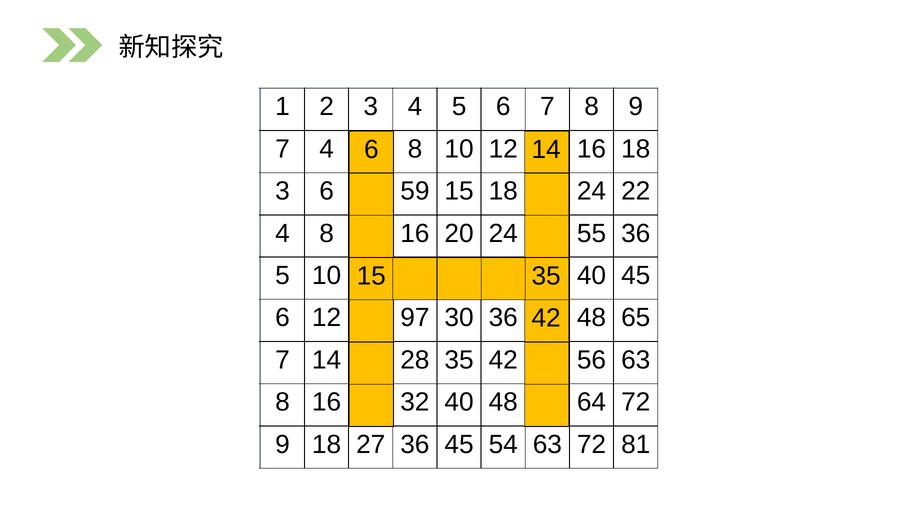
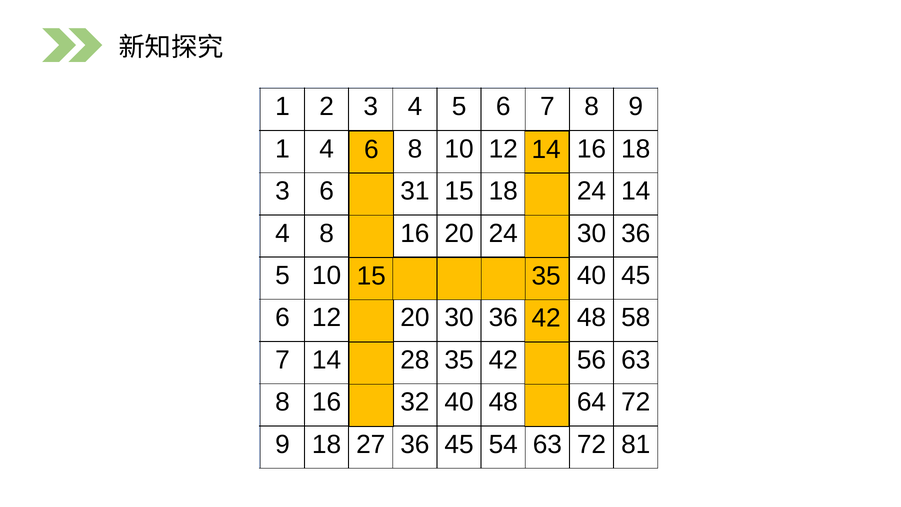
7 at (282, 149): 7 -> 1
59: 59 -> 31
24 22: 22 -> 14
55 at (592, 233): 55 -> 30
97 at (415, 318): 97 -> 20
65: 65 -> 58
